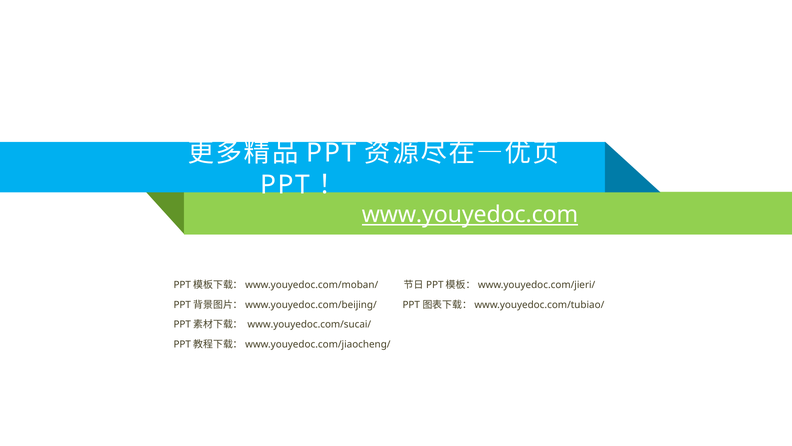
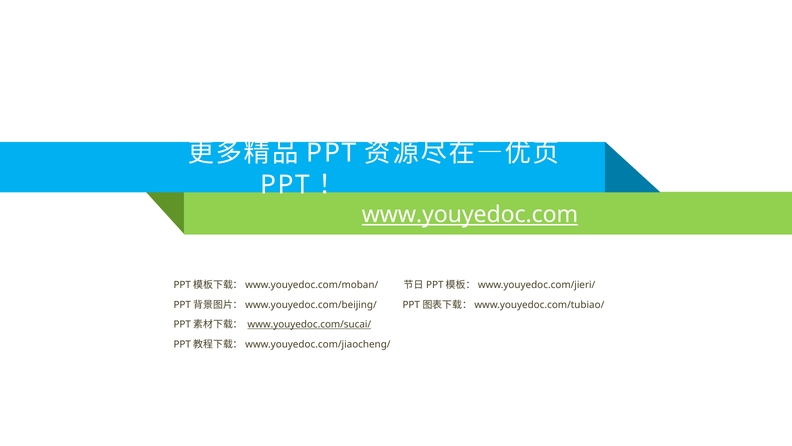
www.youyedoc.com/sucai/ underline: none -> present
